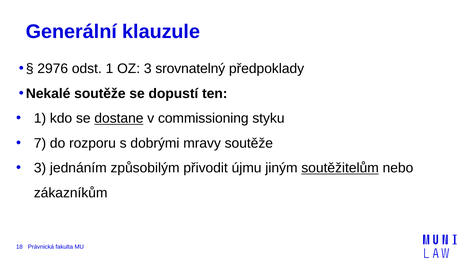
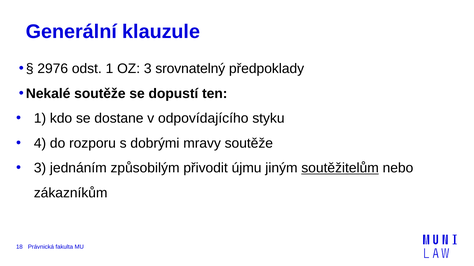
dostane underline: present -> none
commissioning: commissioning -> odpovídajícího
7: 7 -> 4
